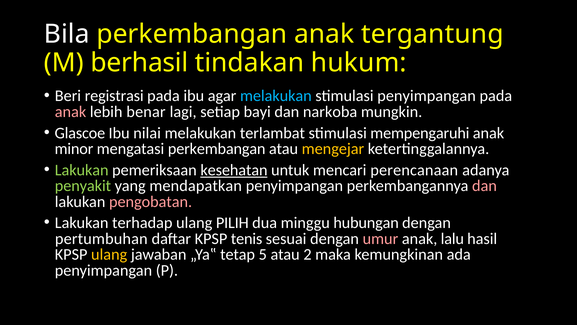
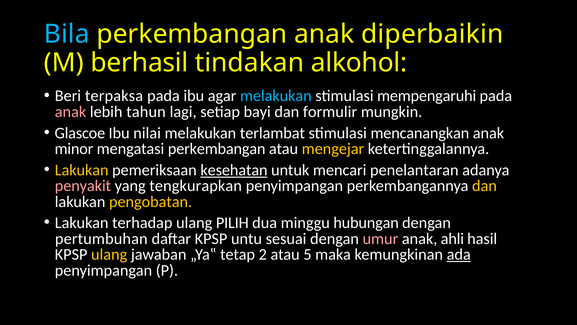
Bila colour: white -> light blue
tergantung: tergantung -> diperbaikin
hukum: hukum -> alkohol
registrasi: registrasi -> terpaksa
stimulasi penyimpangan: penyimpangan -> mempengaruhi
benar: benar -> tahun
narkoba: narkoba -> formulir
mempengaruhi: mempengaruhi -> mencanangkan
Lakukan at (82, 170) colour: light green -> yellow
perencanaan: perencanaan -> penelantaran
penyakit colour: light green -> pink
mendapatkan: mendapatkan -> tengkurapkan
dan at (484, 186) colour: pink -> yellow
pengobatan colour: pink -> yellow
tenis: tenis -> untu
lalu: lalu -> ahli
5: 5 -> 2
2: 2 -> 5
ada underline: none -> present
